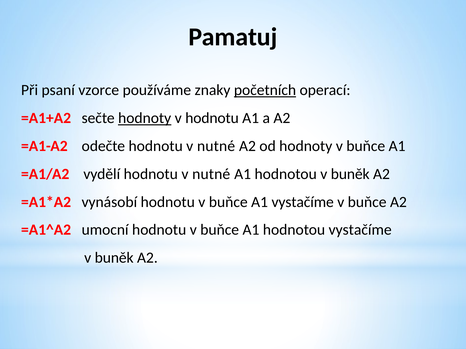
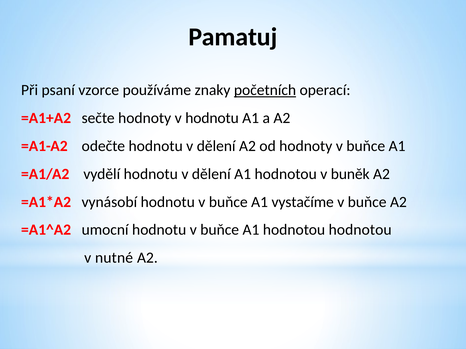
hodnoty at (145, 118) underline: present -> none
odečte hodnotu v nutné: nutné -> dělení
vydělí hodnotu v nutné: nutné -> dělení
hodnotou vystačíme: vystačíme -> hodnotou
buněk at (114, 258): buněk -> nutné
